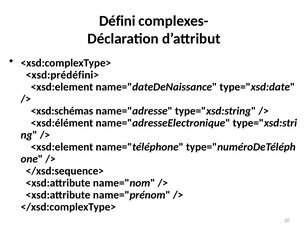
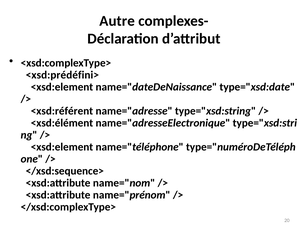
Défini: Défini -> Autre
<xsd:schémas: <xsd:schémas -> <xsd:référent
